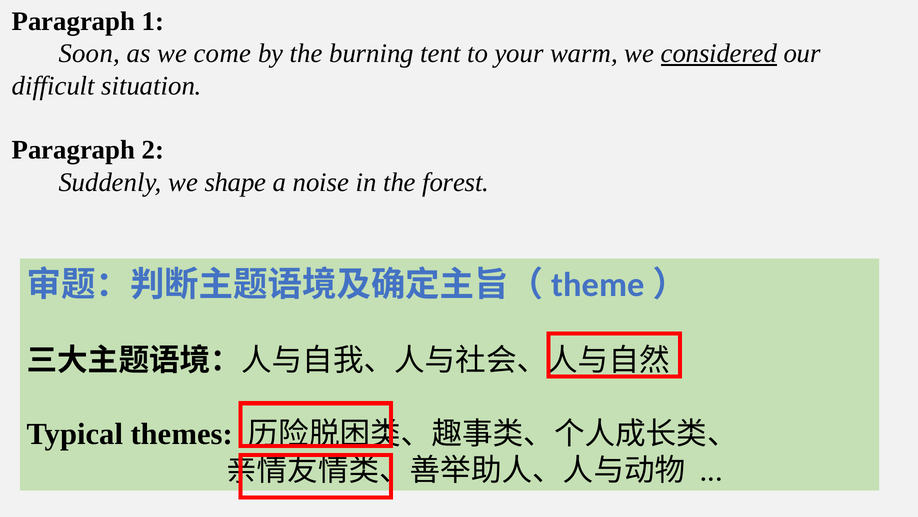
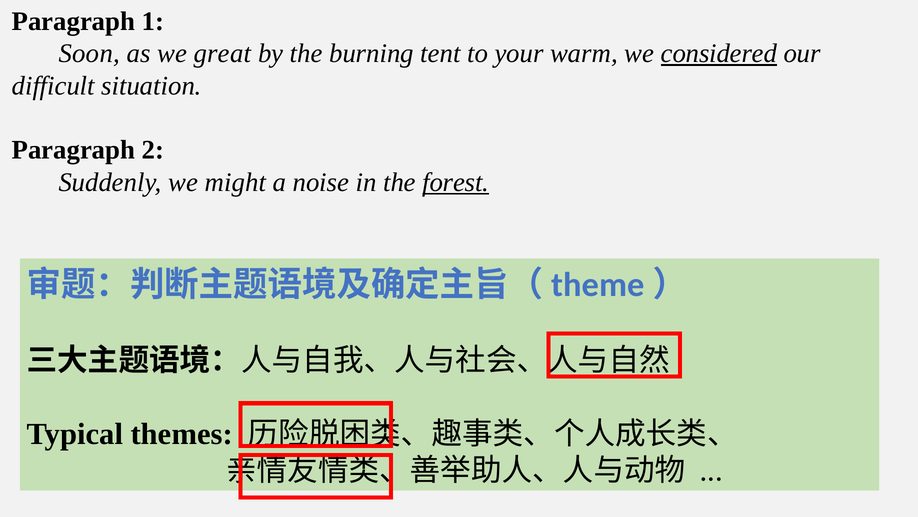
come: come -> great
shape: shape -> might
forest underline: none -> present
